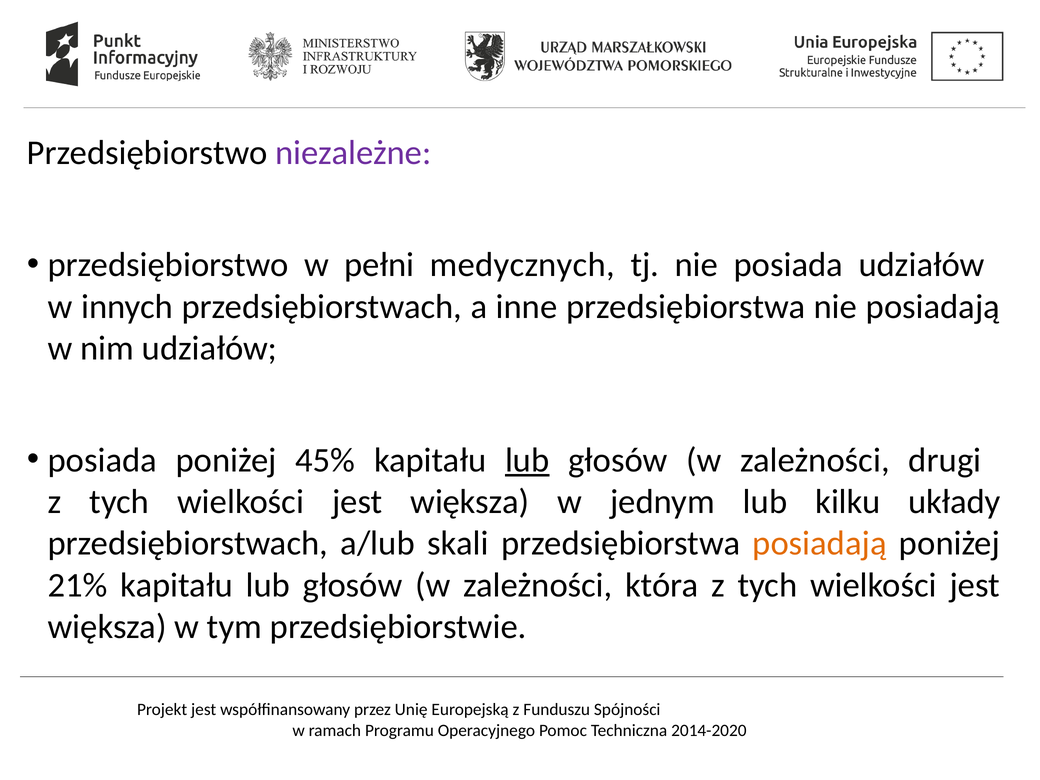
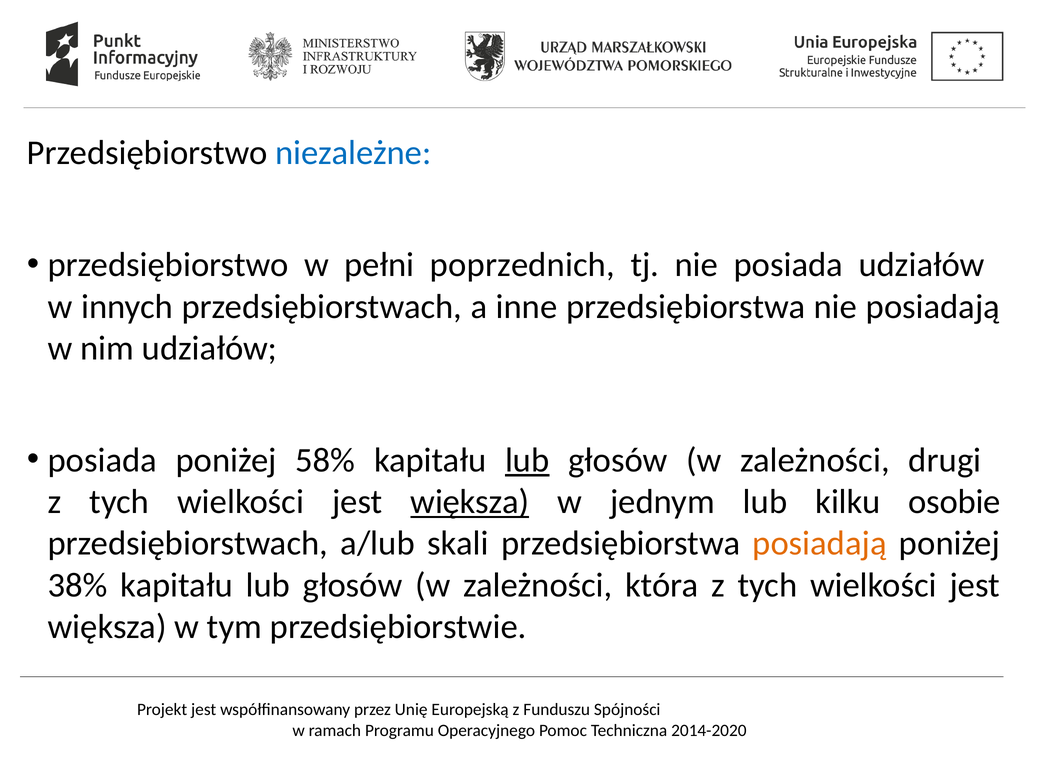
niezależne colour: purple -> blue
medycznych: medycznych -> poprzednich
45%: 45% -> 58%
większa at (470, 502) underline: none -> present
układy: układy -> osobie
21%: 21% -> 38%
